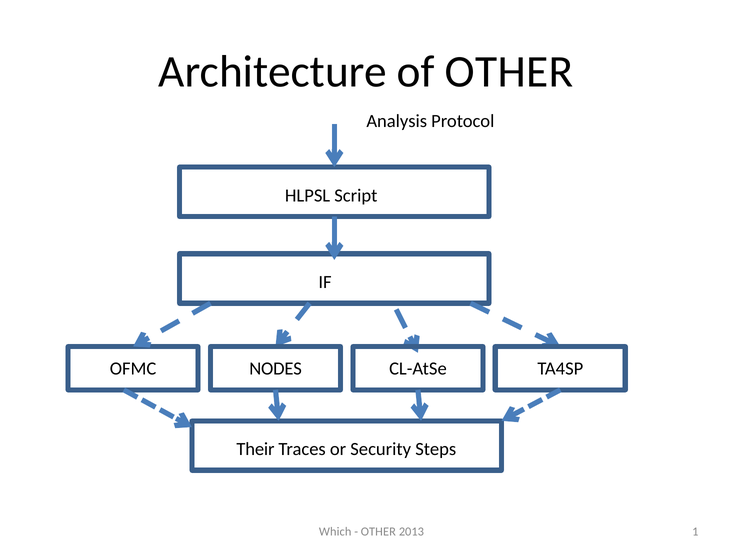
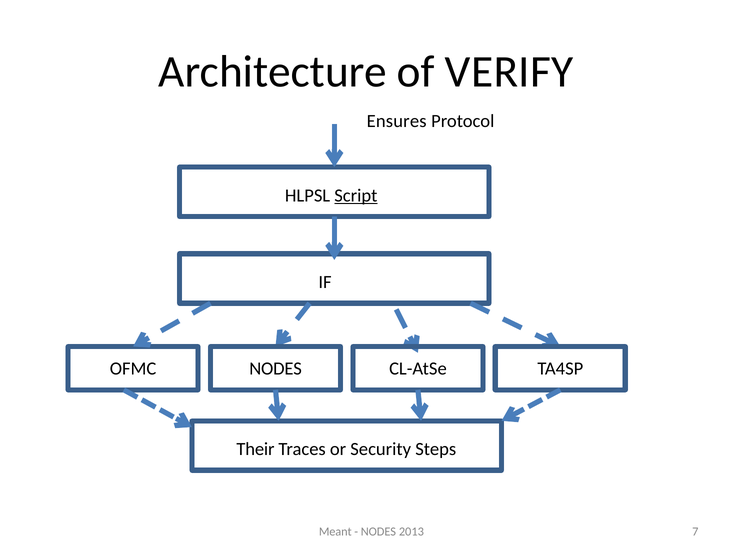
of OTHER: OTHER -> VERIFY
Analysis: Analysis -> Ensures
Script underline: none -> present
Which: Which -> Meant
OTHER at (378, 532): OTHER -> NODES
1: 1 -> 7
